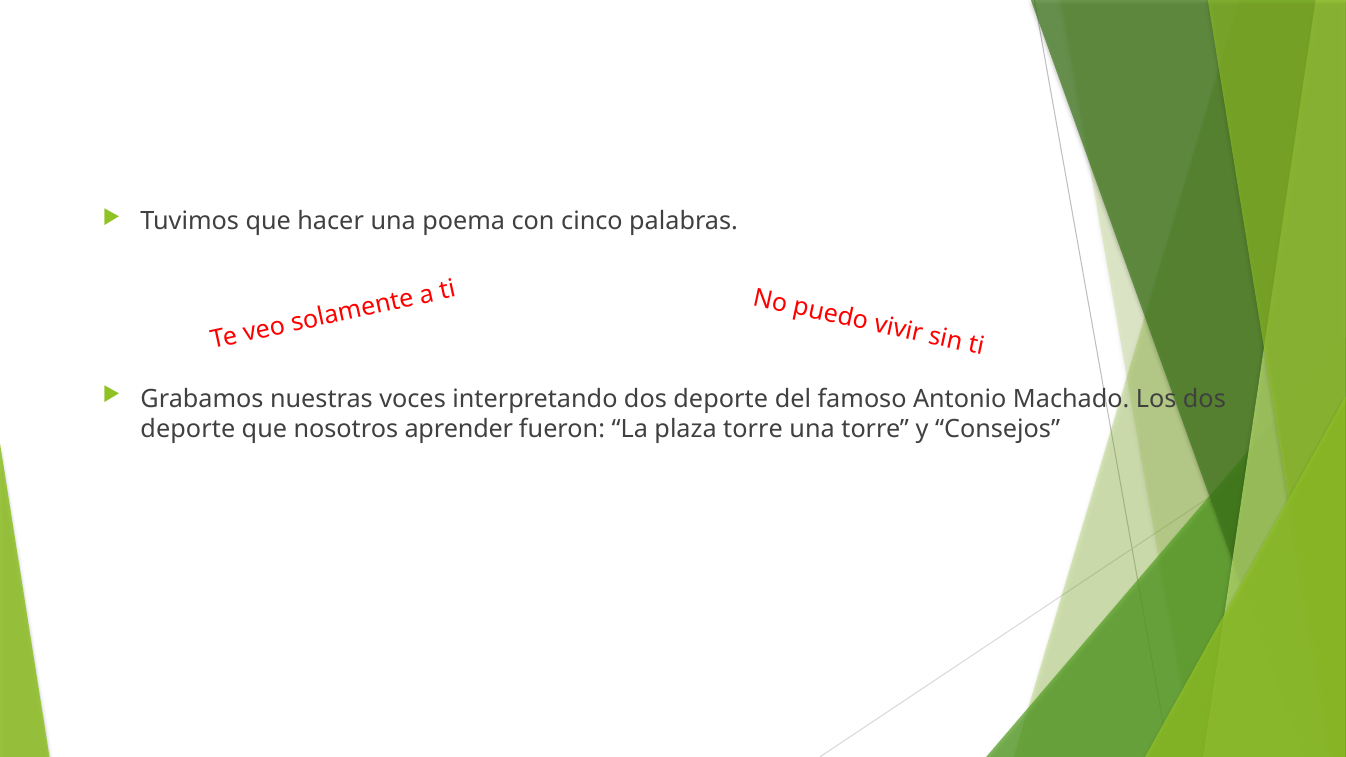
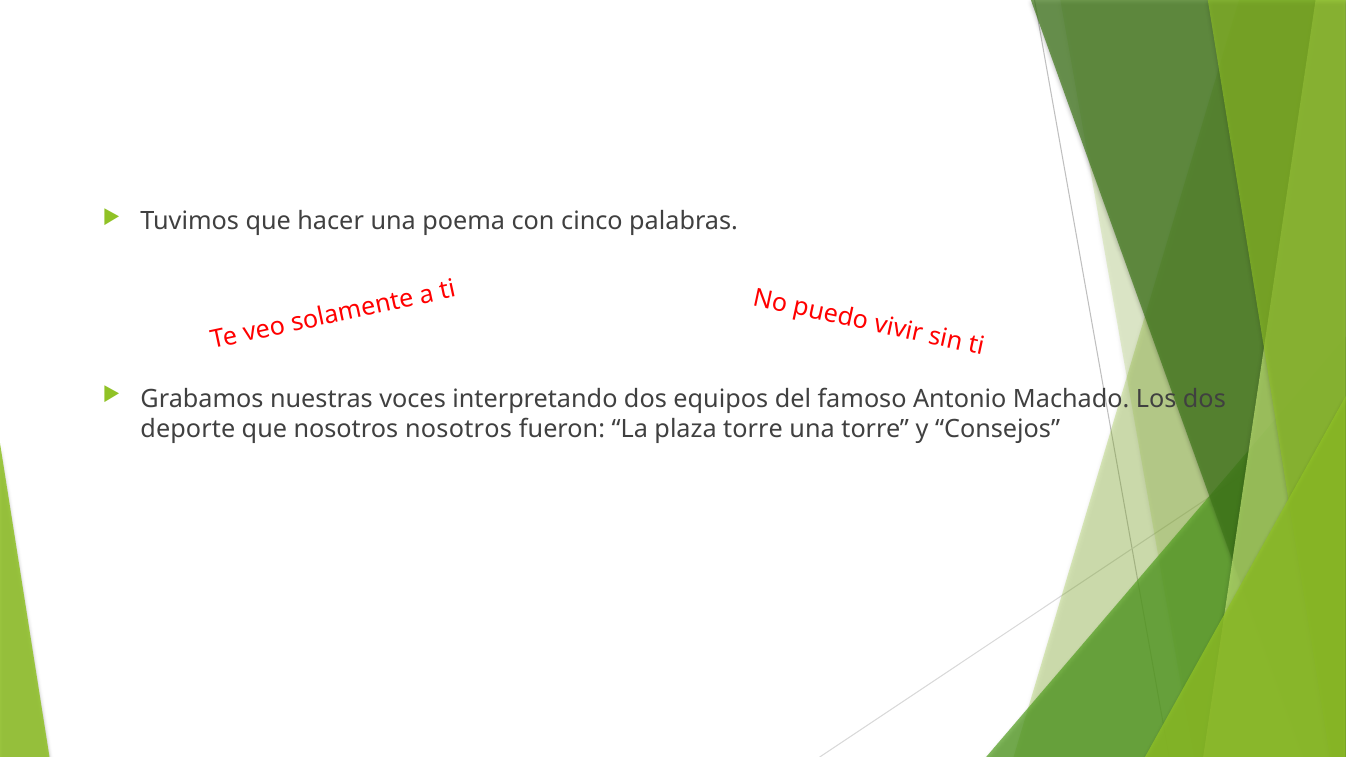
interpretando dos deporte: deporte -> equipos
nosotros aprender: aprender -> nosotros
